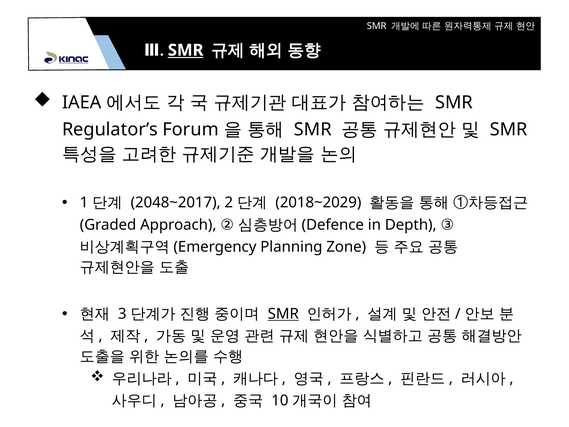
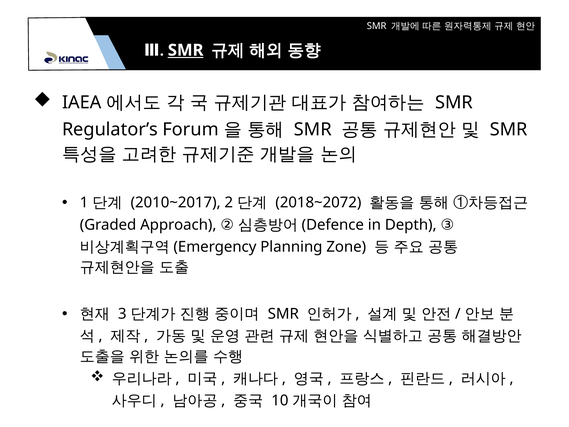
2048~2017: 2048~2017 -> 2010~2017
2018~2029: 2018~2029 -> 2018~2072
SMR at (283, 314) underline: present -> none
